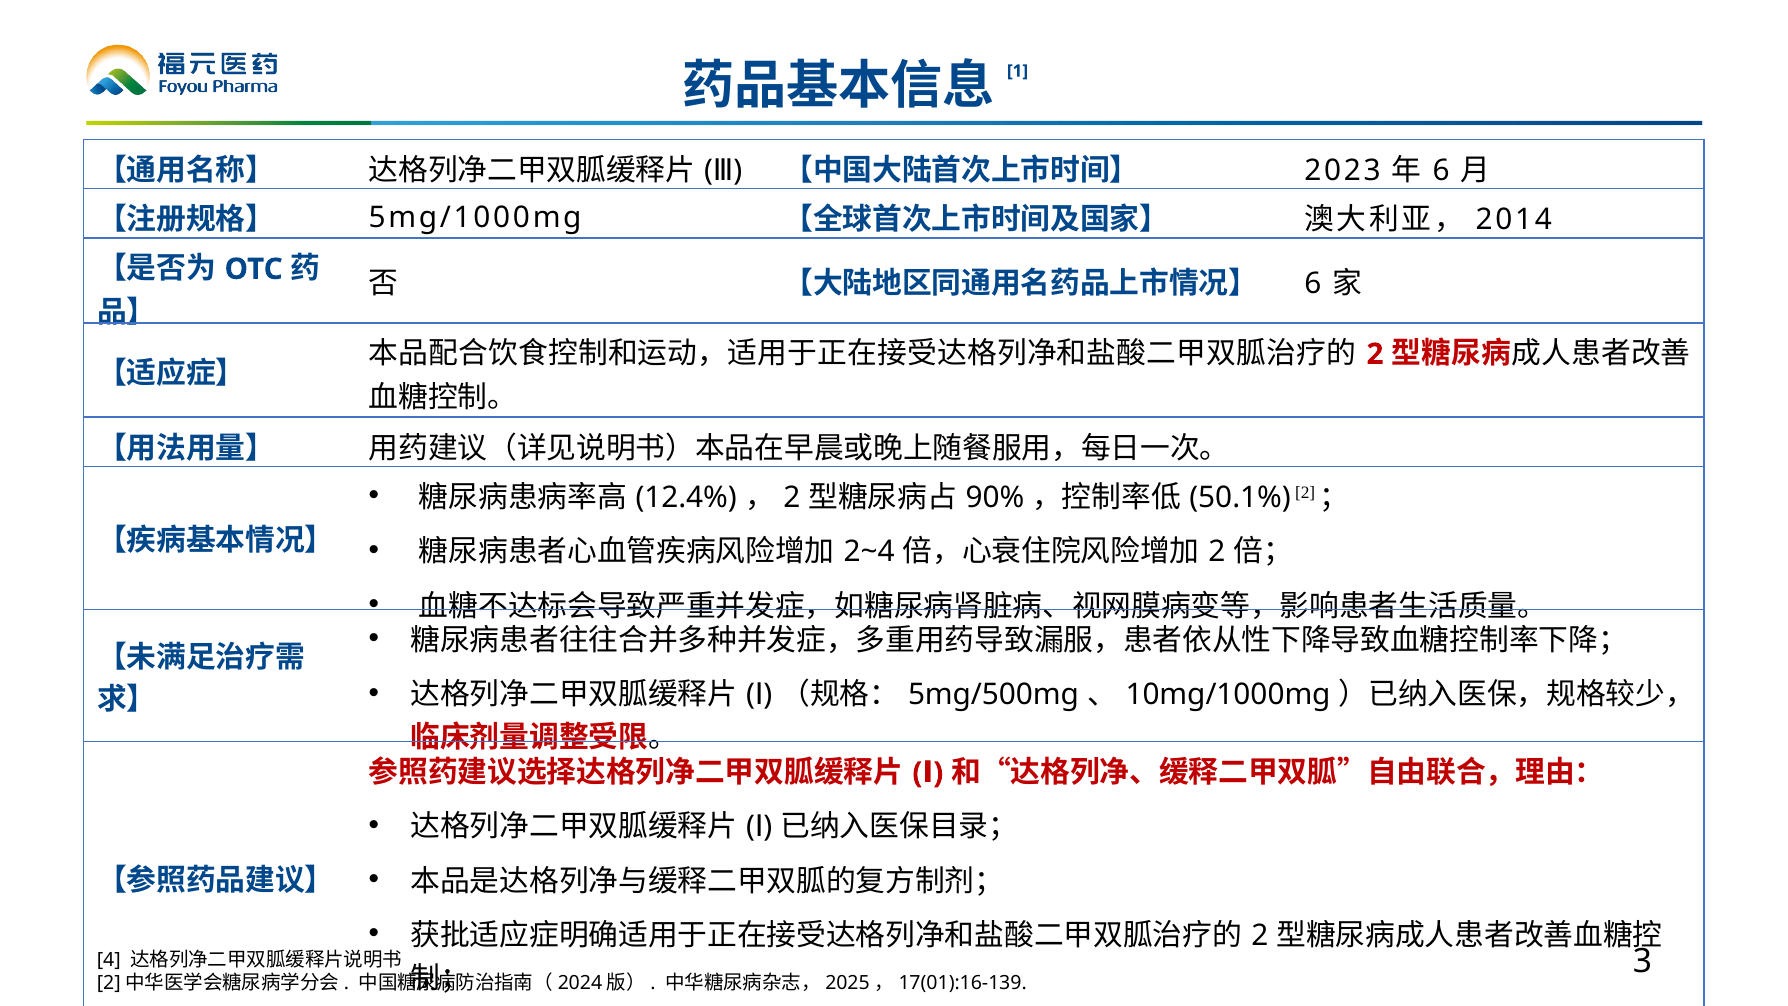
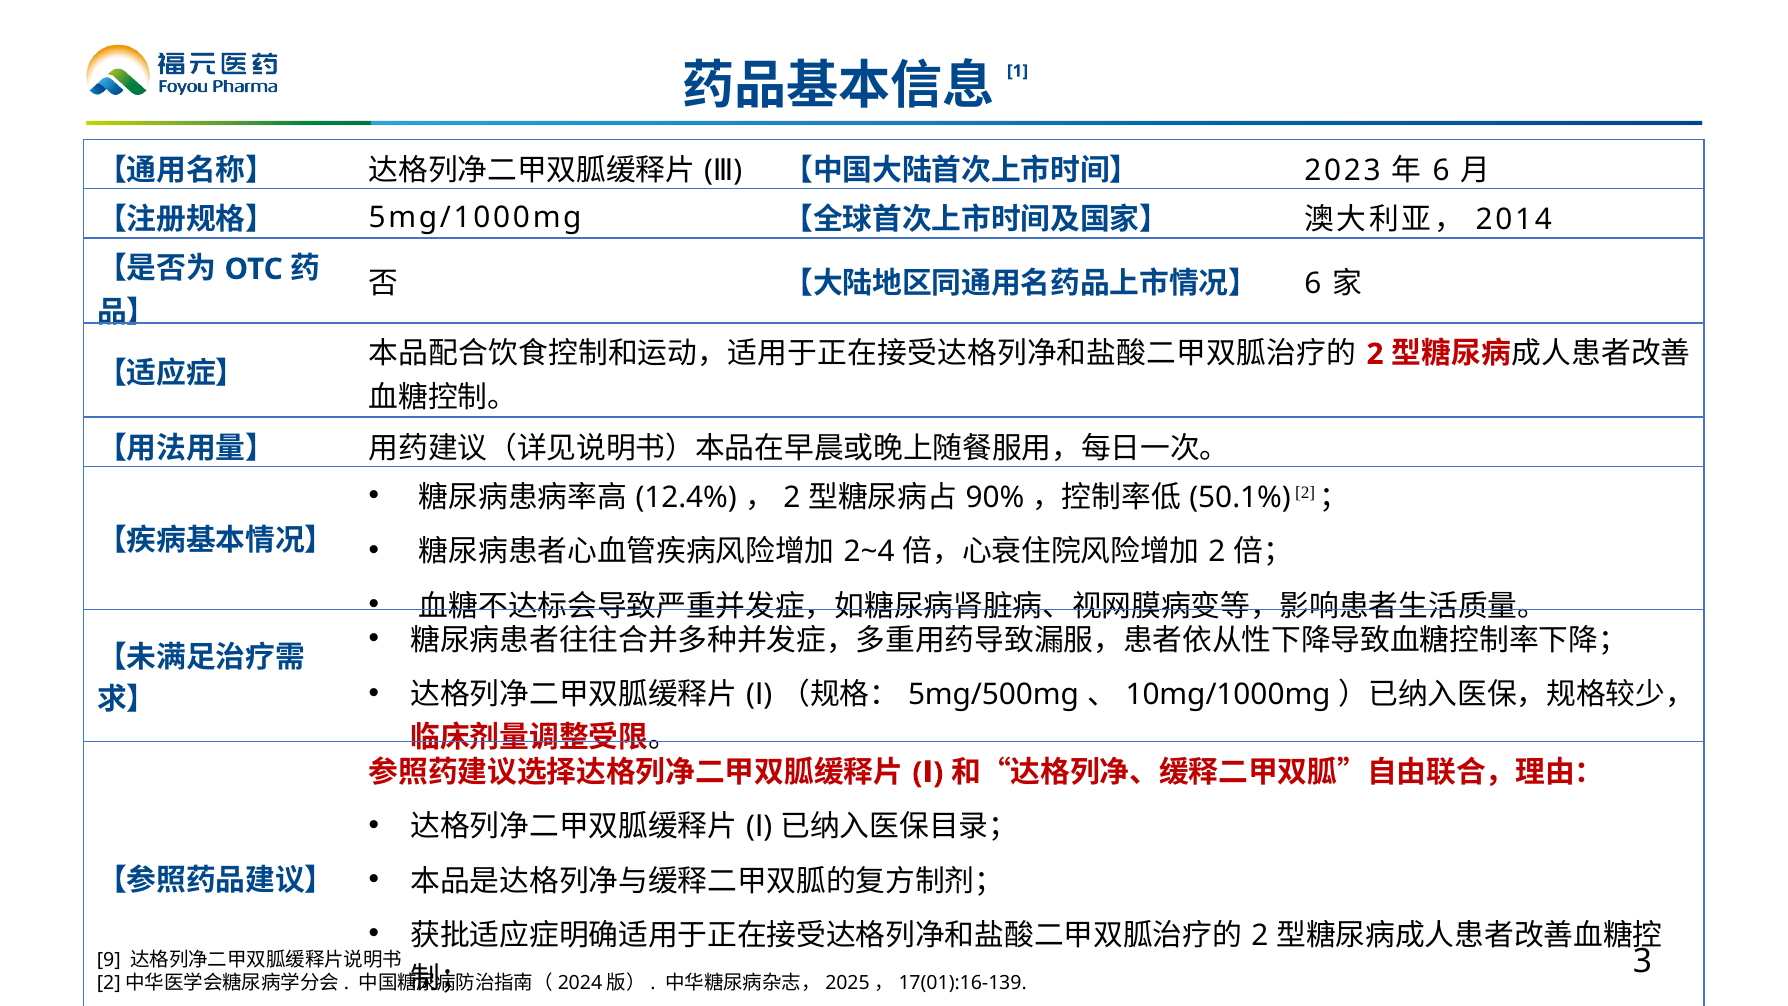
4: 4 -> 9
